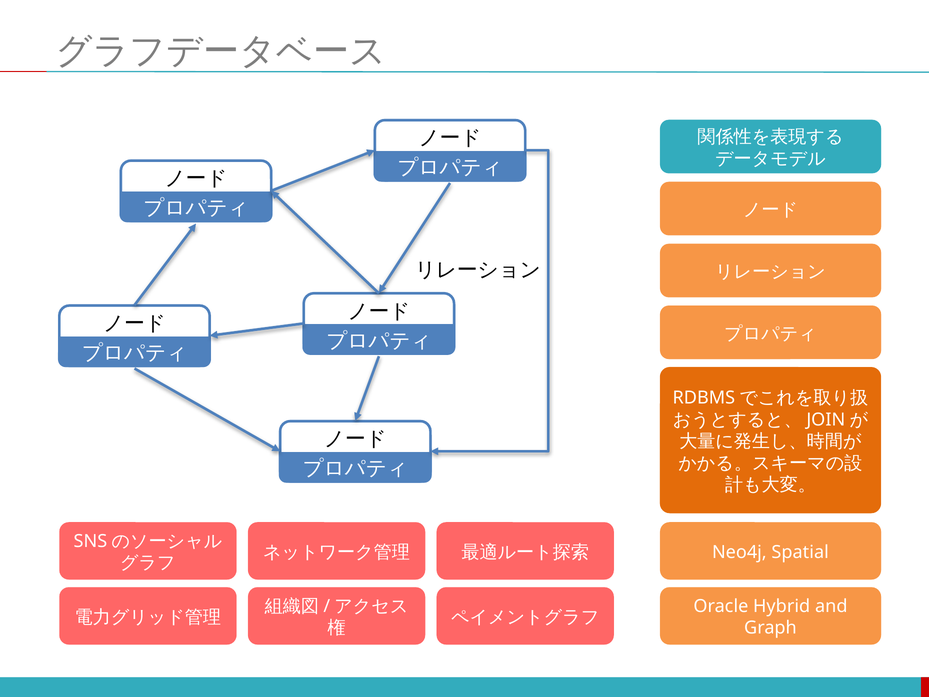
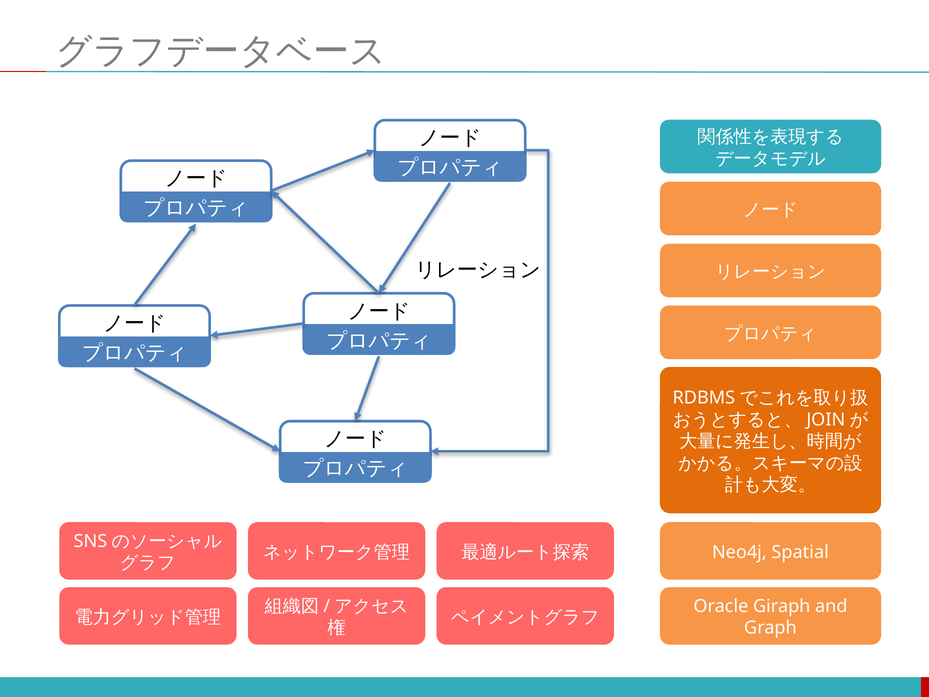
Hybrid: Hybrid -> Giraph
